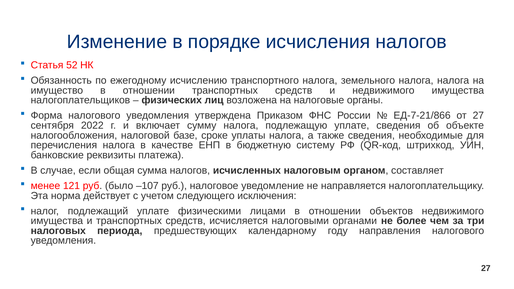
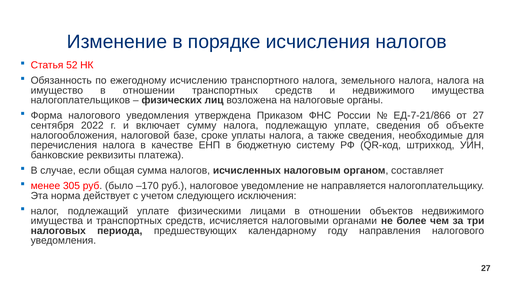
121: 121 -> 305
–107: –107 -> –170
